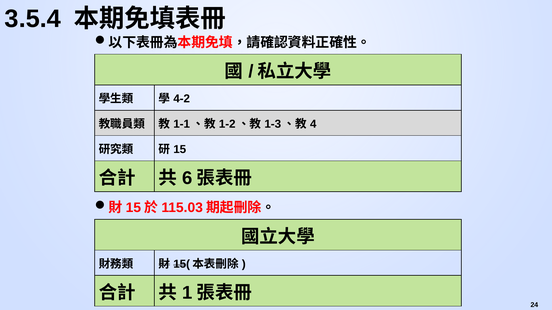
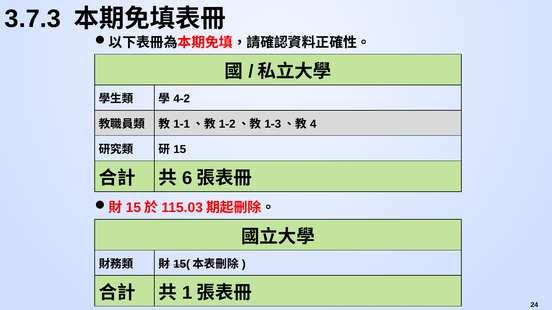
3.5.4: 3.5.4 -> 3.7.3
